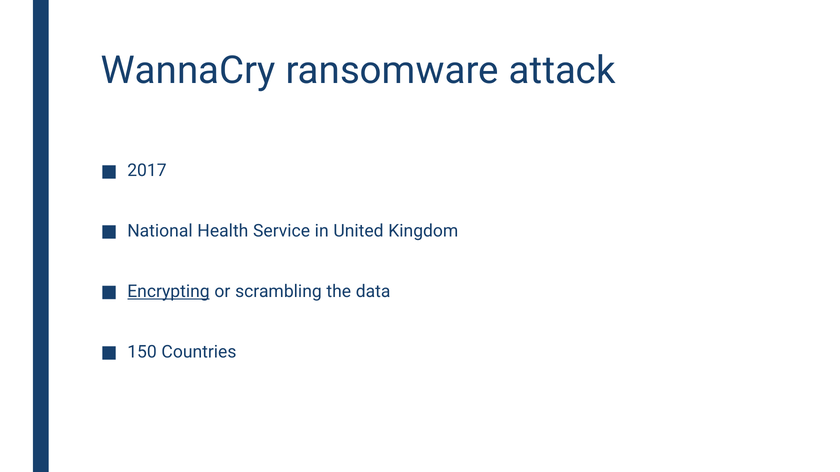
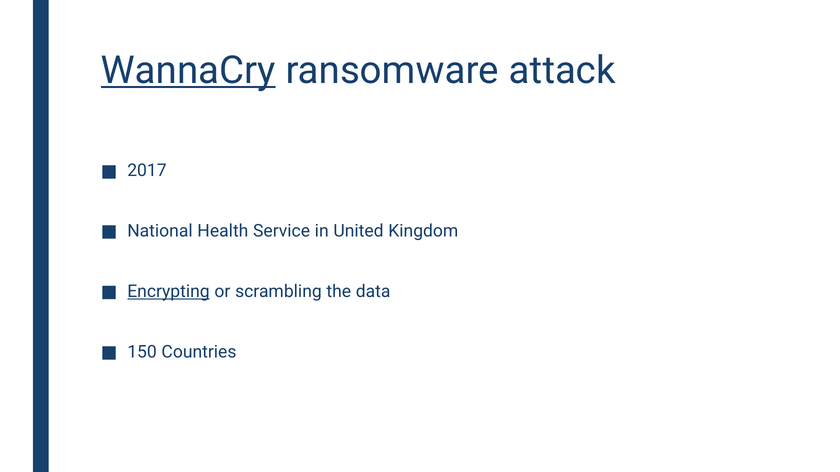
WannaCry underline: none -> present
